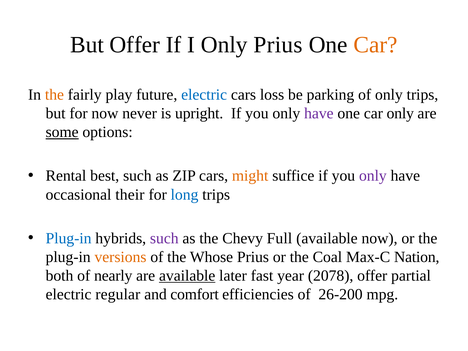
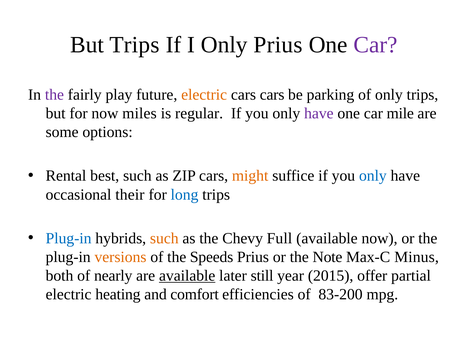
But Offer: Offer -> Trips
Car at (376, 45) colour: orange -> purple
the at (54, 95) colour: orange -> purple
electric at (204, 95) colour: blue -> orange
cars loss: loss -> cars
never: never -> miles
upright: upright -> regular
car only: only -> mile
some underline: present -> none
only at (373, 176) colour: purple -> blue
such at (164, 238) colour: purple -> orange
Whose: Whose -> Speeds
Coal: Coal -> Note
Nation: Nation -> Minus
fast: fast -> still
2078: 2078 -> 2015
regular: regular -> heating
26-200: 26-200 -> 83-200
